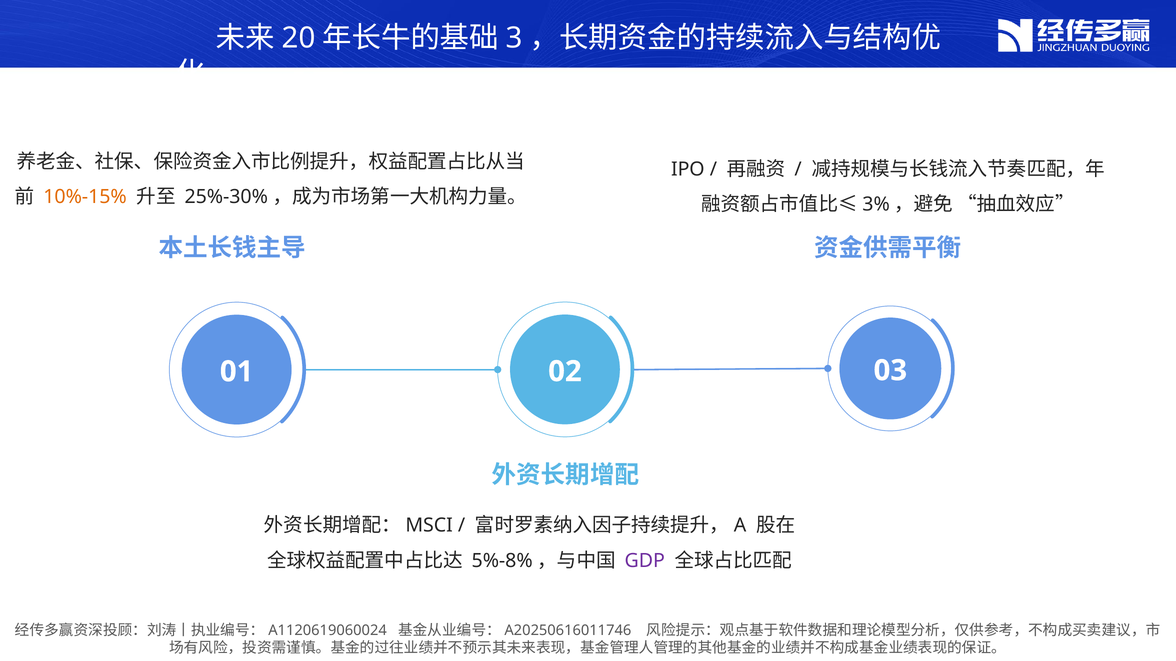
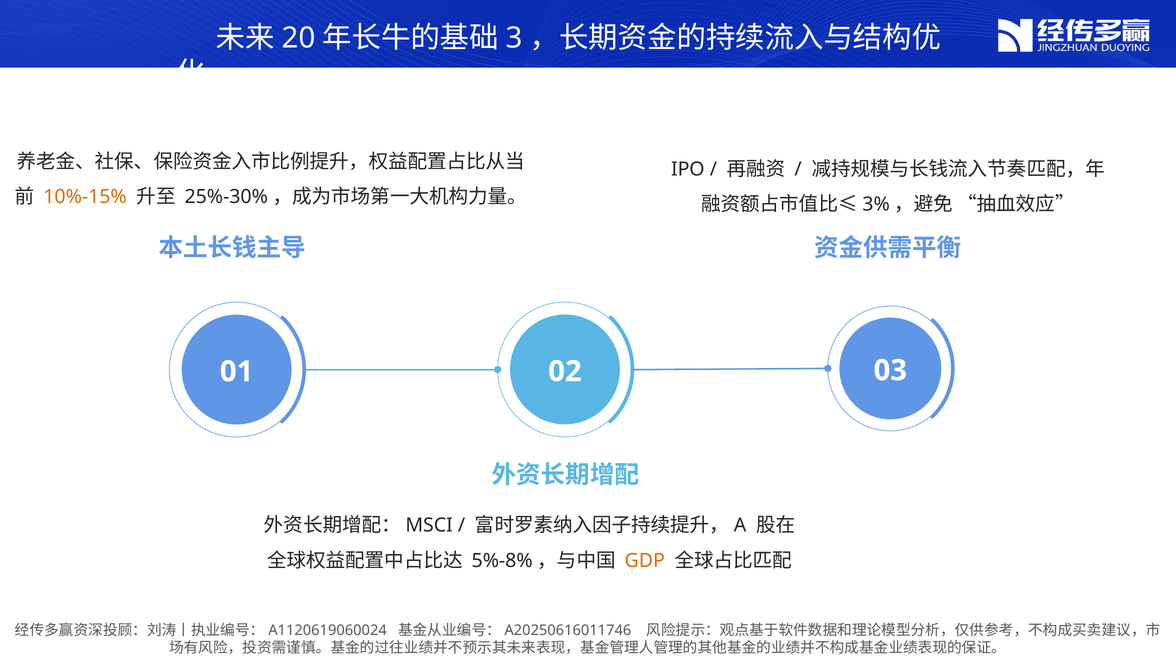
GDP colour: purple -> orange
